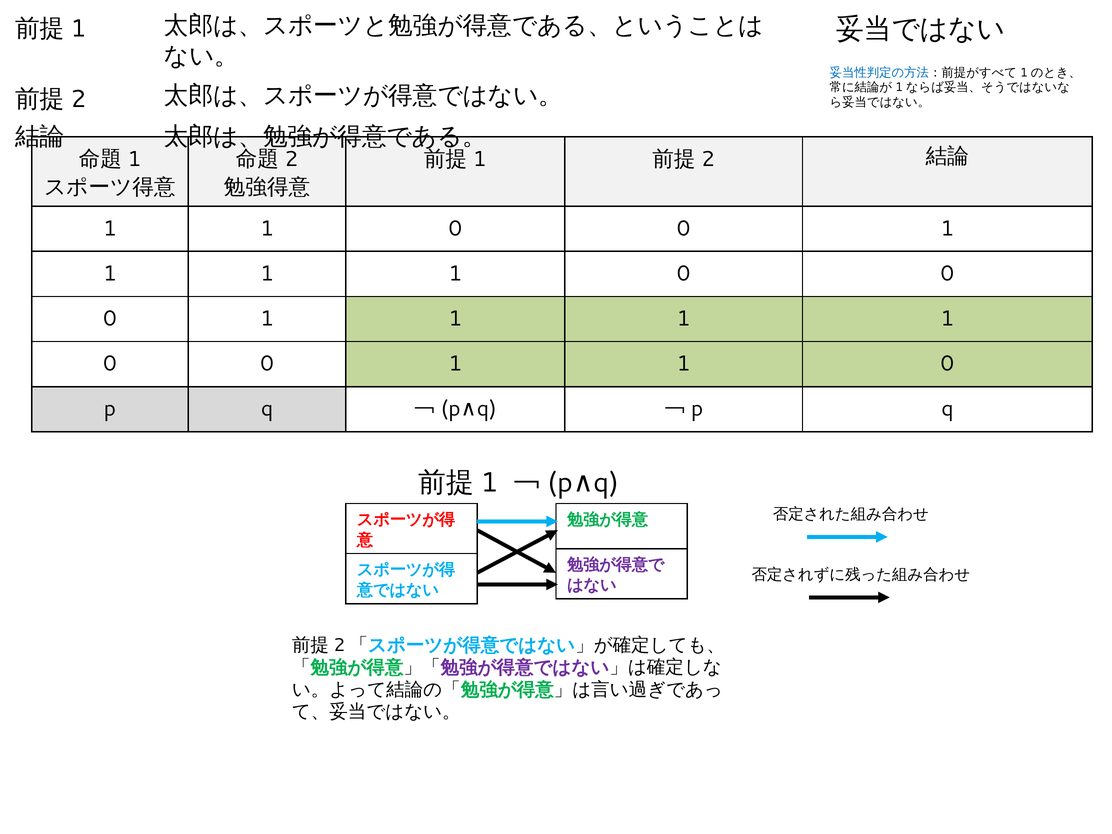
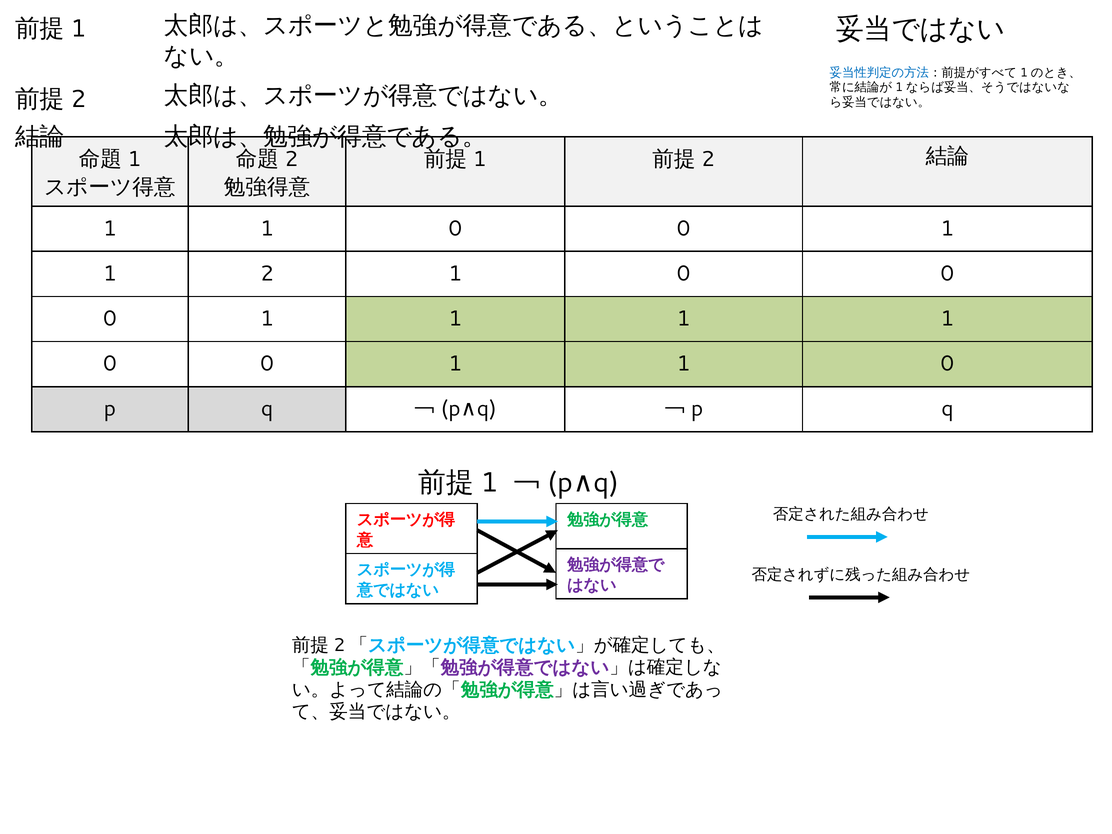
1 at (267, 273): 1 -> 2
